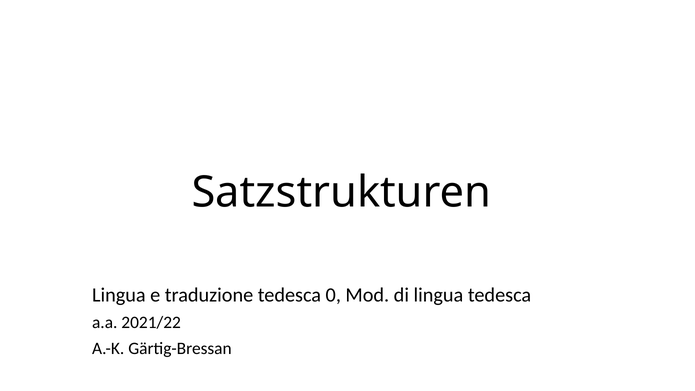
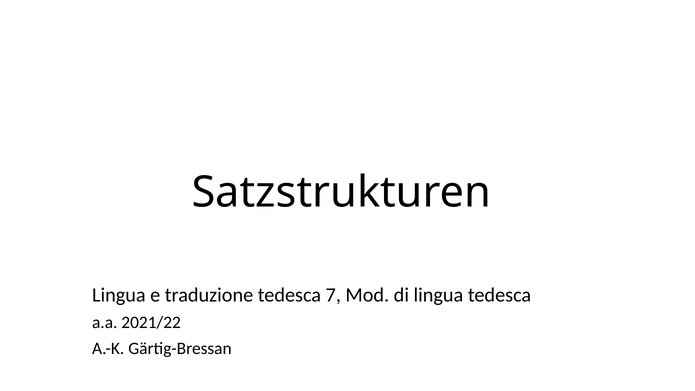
0: 0 -> 7
